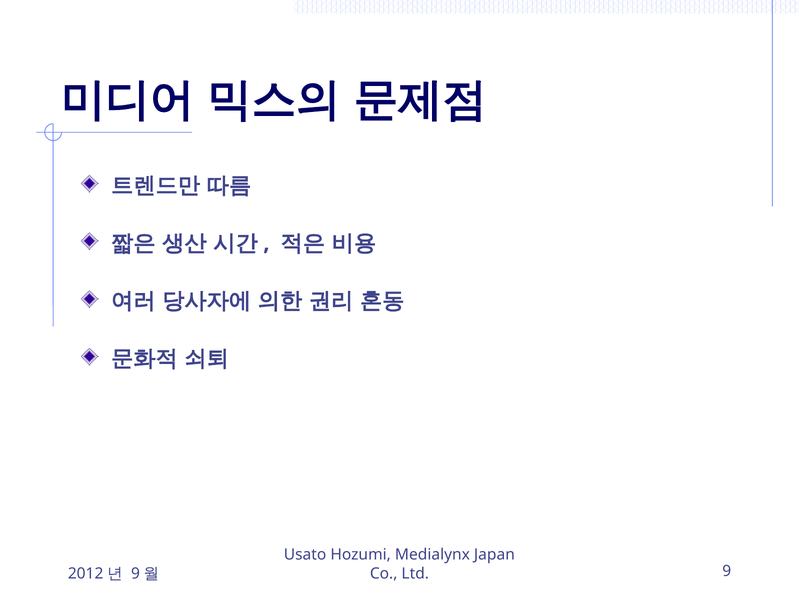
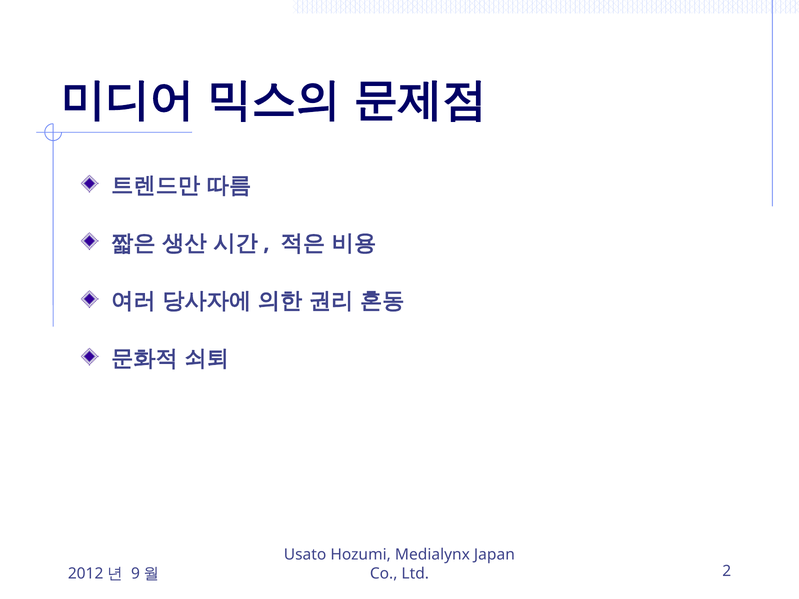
9: 9 -> 2
